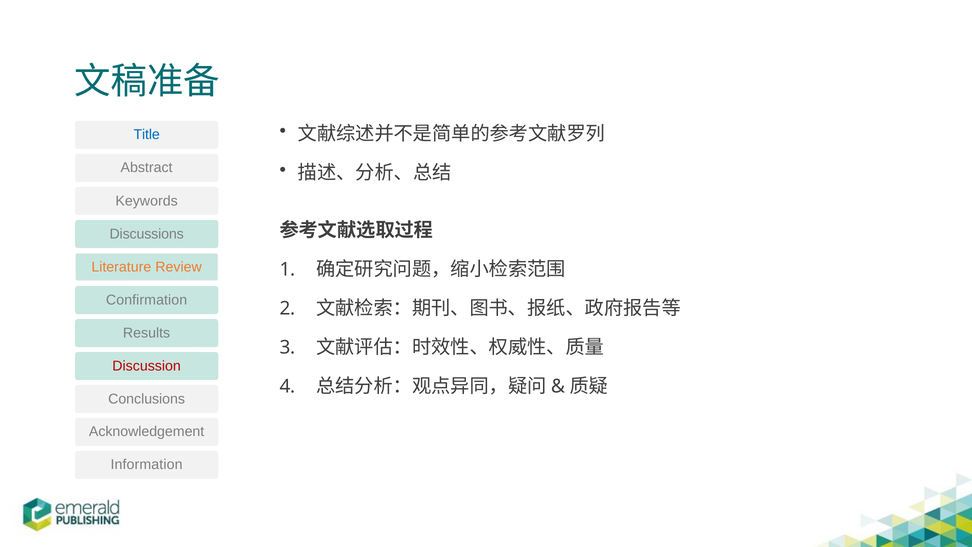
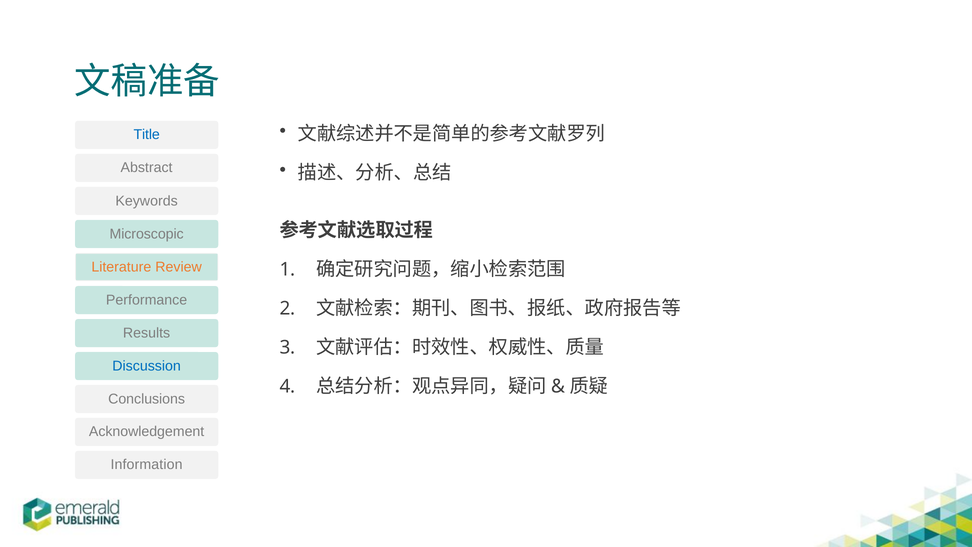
Discussions: Discussions -> Microscopic
Confirmation: Confirmation -> Performance
Discussion colour: red -> blue
